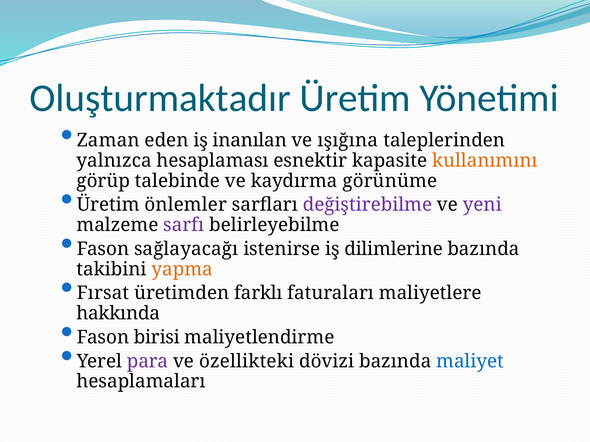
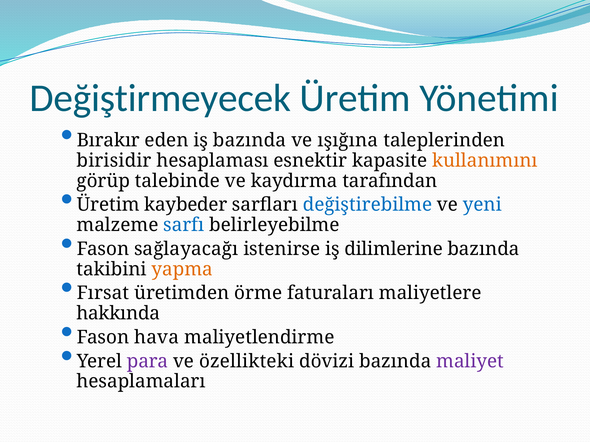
Oluşturmaktadır: Oluşturmaktadır -> Değiştirmeyecek
Zaman: Zaman -> Bırakır
iş inanılan: inanılan -> bazında
yalnızca: yalnızca -> birisidir
görünüme: görünüme -> tarafından
önlemler: önlemler -> kaybeder
değiştirebilme colour: purple -> blue
yeni colour: purple -> blue
sarfı colour: purple -> blue
farklı: farklı -> örme
birisi: birisi -> hava
maliyet colour: blue -> purple
